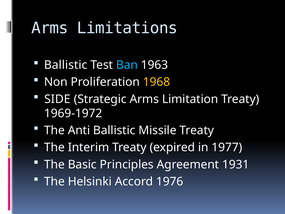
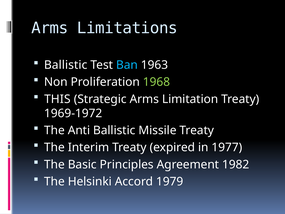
1968 colour: yellow -> light green
SIDE: SIDE -> THIS
1931: 1931 -> 1982
1976: 1976 -> 1979
